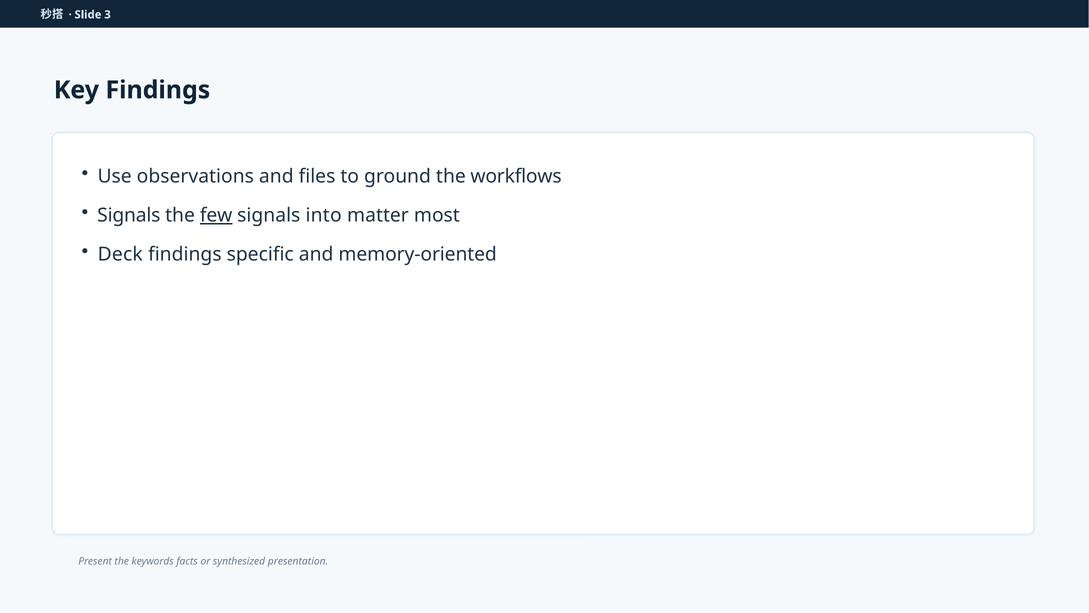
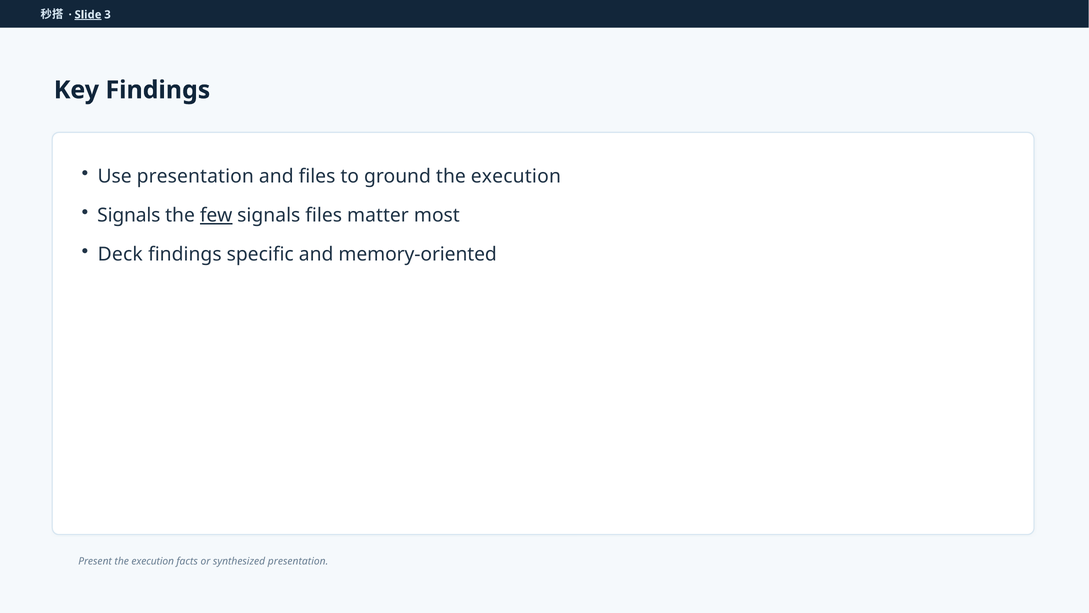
Slide underline: none -> present
Use observations: observations -> presentation
ground the workflows: workflows -> execution
signals into: into -> files
Present the keywords: keywords -> execution
